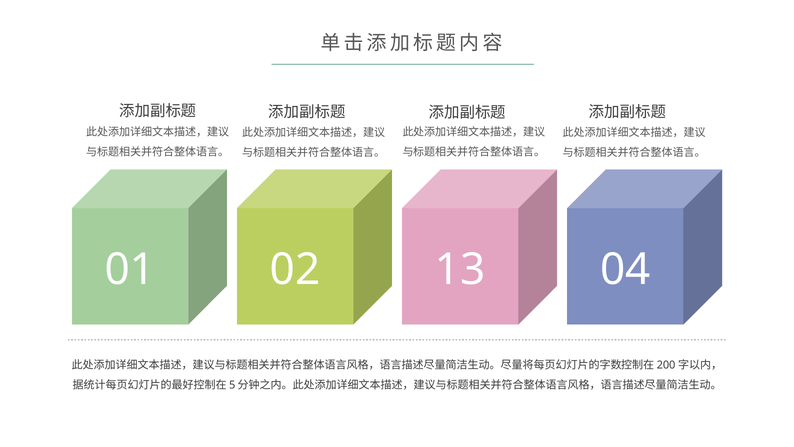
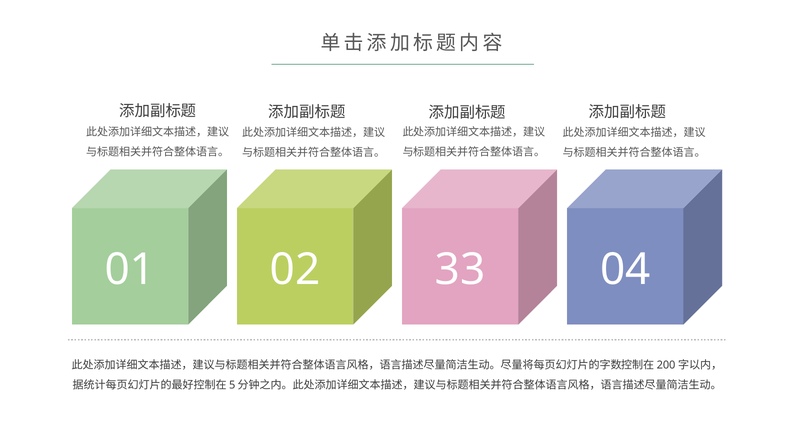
13: 13 -> 33
